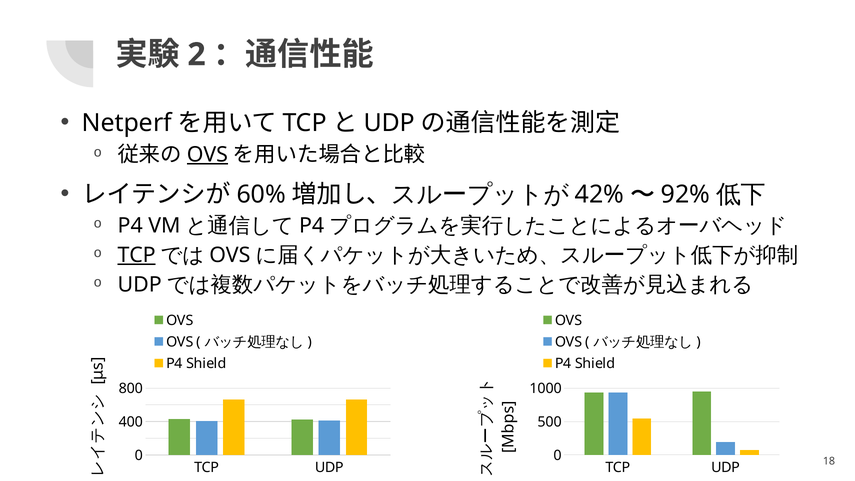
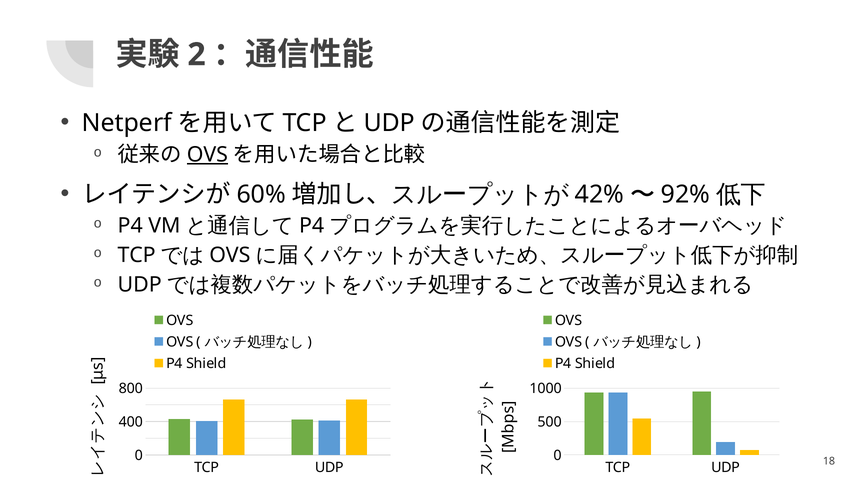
TCP at (137, 255) underline: present -> none
